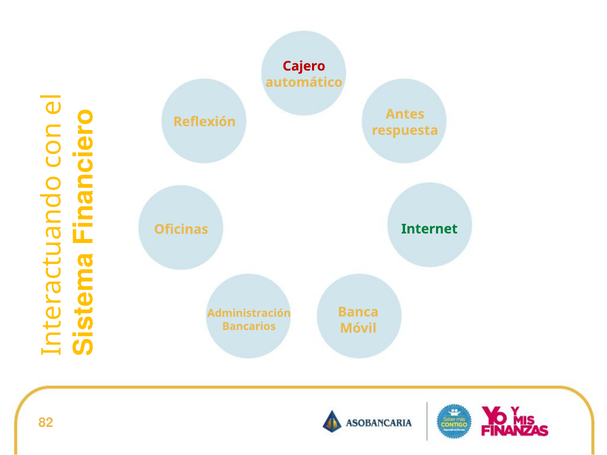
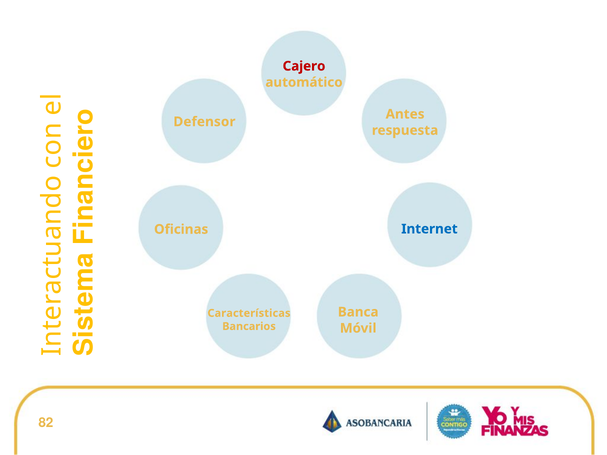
Reflexión: Reflexión -> Defensor
Internet colour: green -> blue
Administración: Administración -> Características
